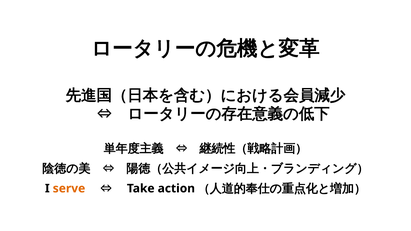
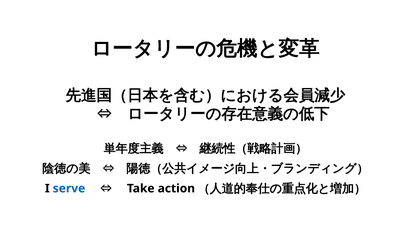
serve colour: orange -> blue
